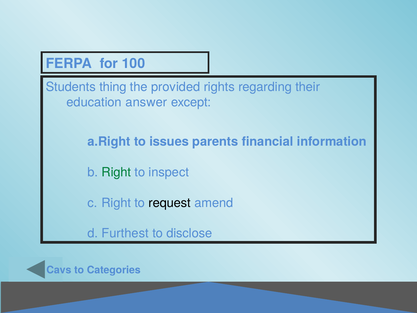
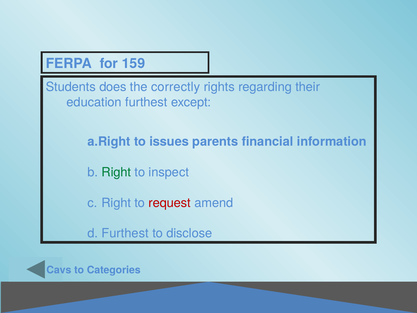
100: 100 -> 159
thing: thing -> does
provided: provided -> correctly
education answer: answer -> furthest
request colour: black -> red
